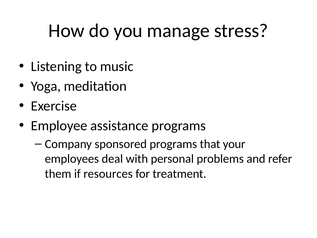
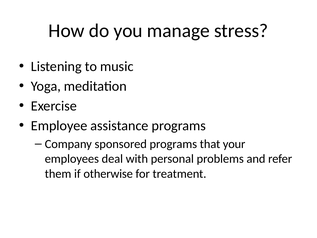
resources: resources -> otherwise
